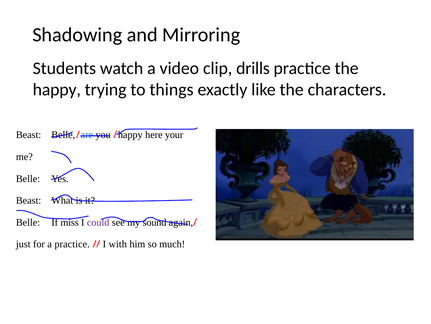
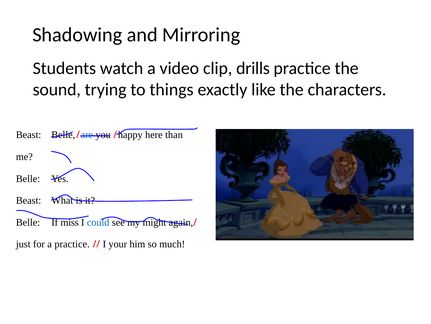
happy at (57, 89): happy -> sound
your: your -> than
could colour: purple -> blue
sound: sound -> might
with: with -> your
